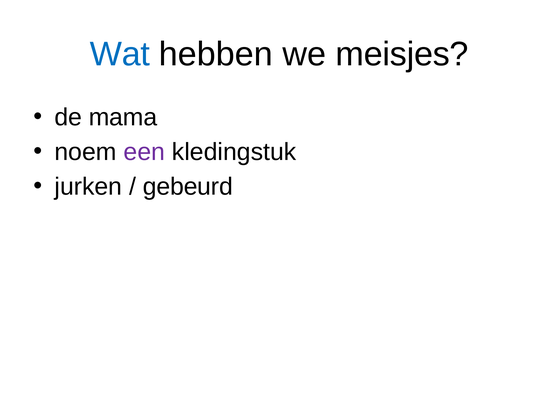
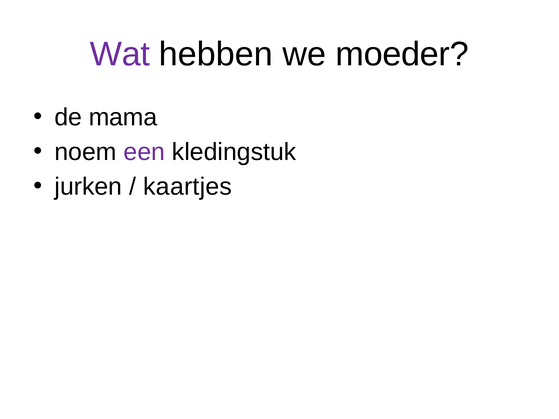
Wat colour: blue -> purple
meisjes: meisjes -> moeder
gebeurd: gebeurd -> kaartjes
